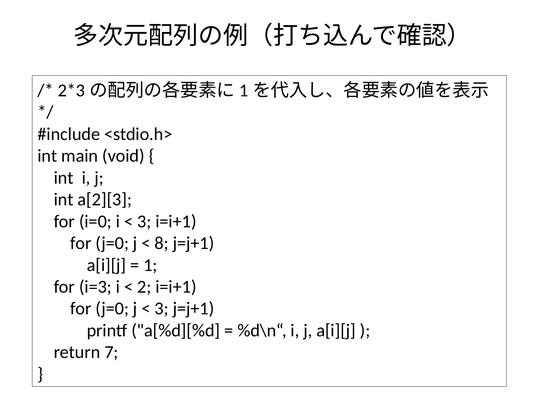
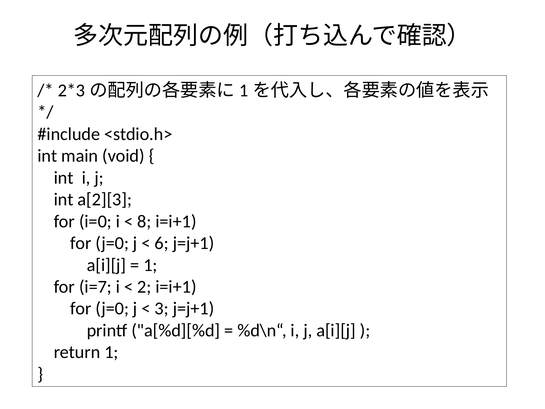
3 at (144, 221): 3 -> 8
8: 8 -> 6
i=3: i=3 -> i=7
return 7: 7 -> 1
